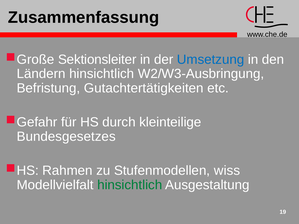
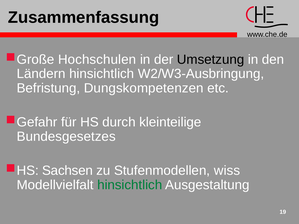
Sektionsleiter: Sektionsleiter -> Hochschulen
Umsetzung colour: blue -> black
Gutachtertätigkeiten: Gutachtertätigkeiten -> Dungskompetenzen
Rahmen: Rahmen -> Sachsen
